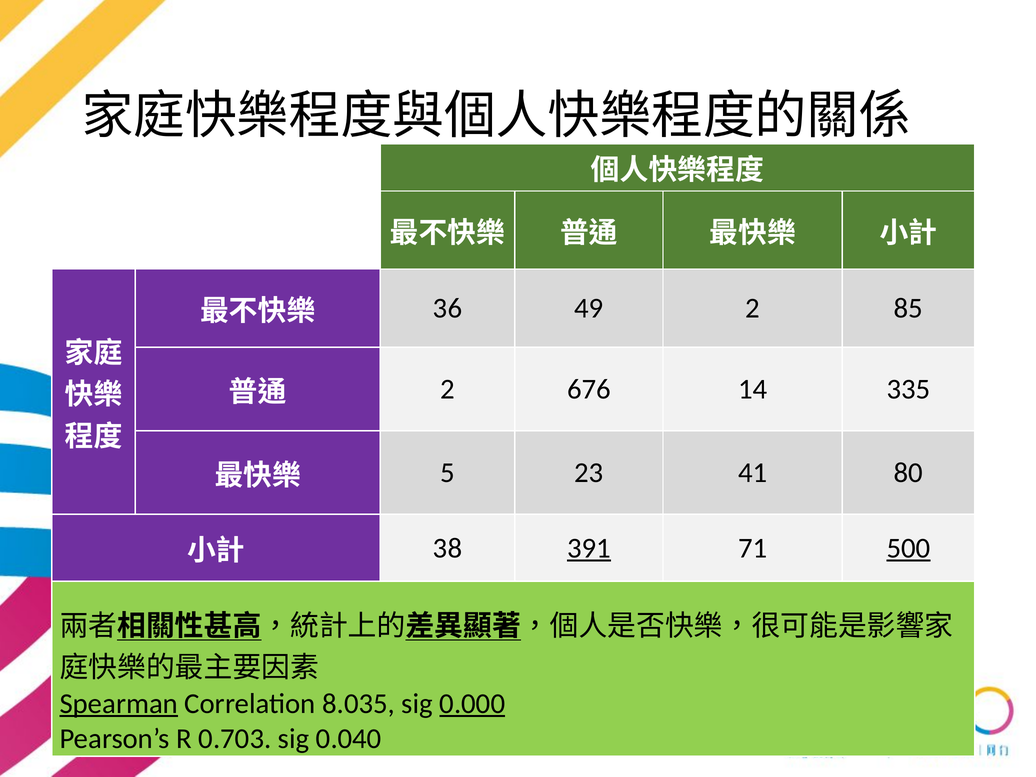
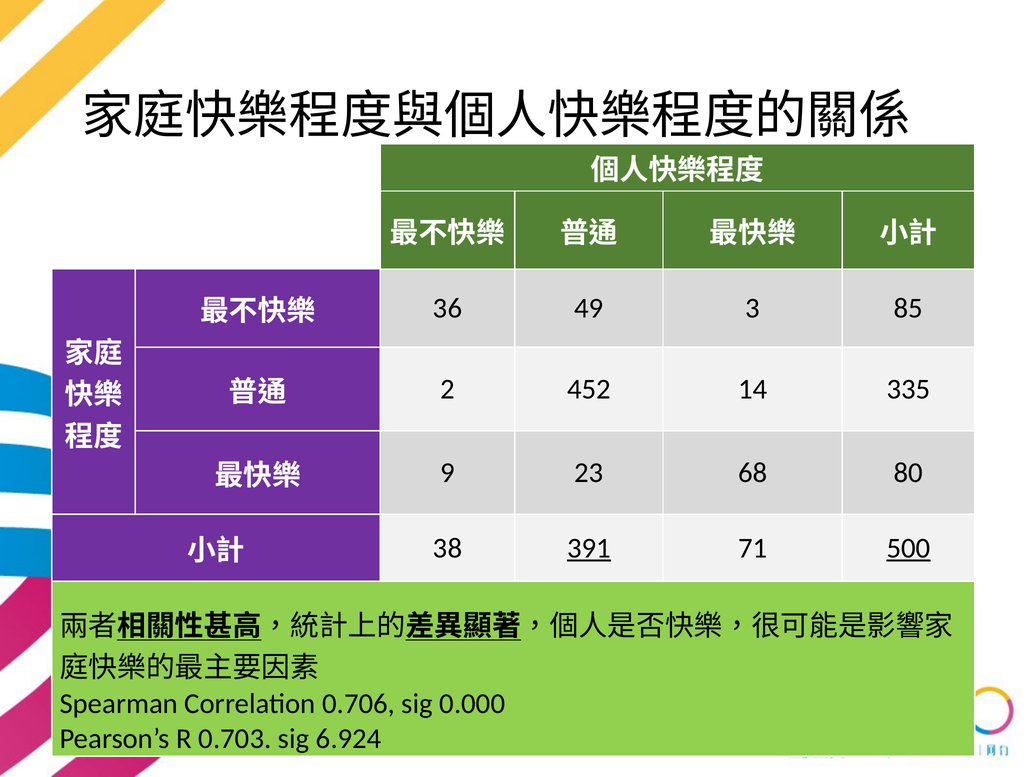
49 2: 2 -> 3
676: 676 -> 452
5: 5 -> 9
41: 41 -> 68
Spearman underline: present -> none
8.035: 8.035 -> 0.706
0.000 underline: present -> none
0.040: 0.040 -> 6.924
